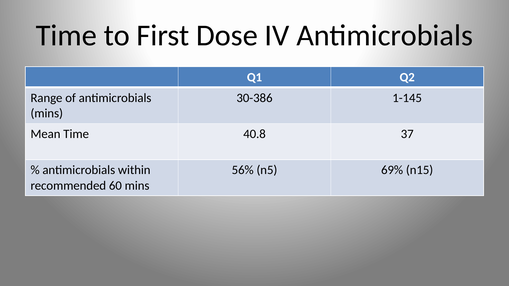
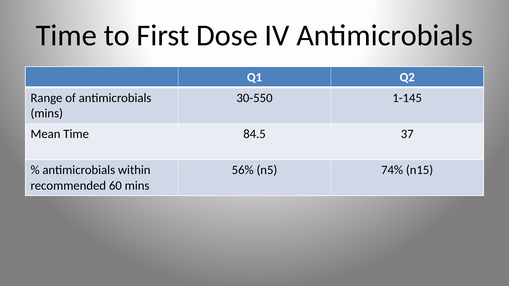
30-386: 30-386 -> 30-550
40.8: 40.8 -> 84.5
69%: 69% -> 74%
